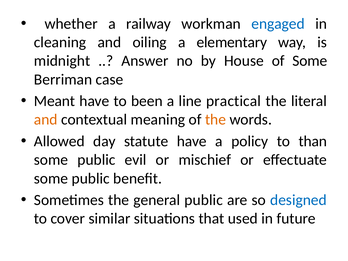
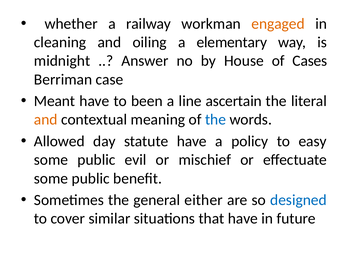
engaged colour: blue -> orange
of Some: Some -> Cases
practical: practical -> ascertain
the at (216, 120) colour: orange -> blue
than: than -> easy
general public: public -> either
that used: used -> have
